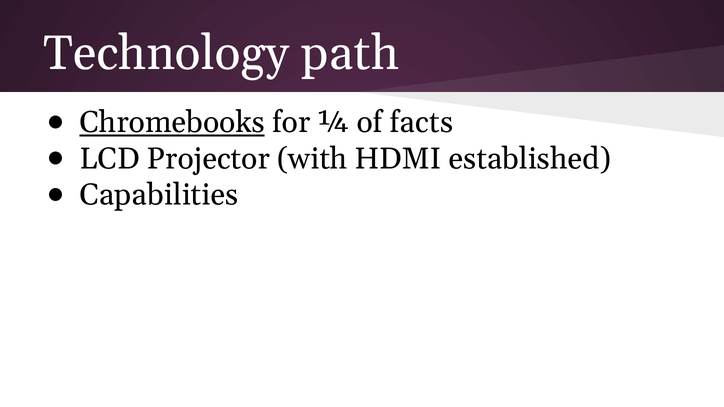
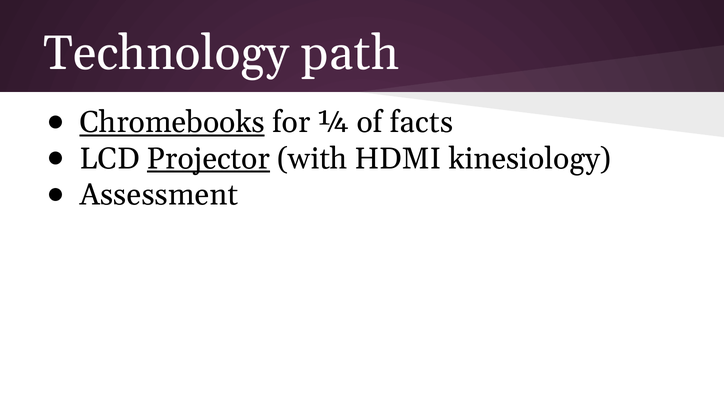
Projector underline: none -> present
established: established -> kinesiology
Capabilities: Capabilities -> Assessment
